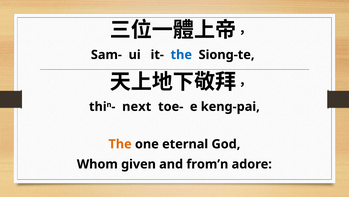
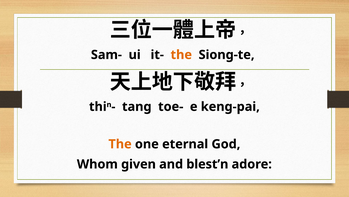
the at (181, 55) colour: blue -> orange
next: next -> tang
from’n: from’n -> blest’n
